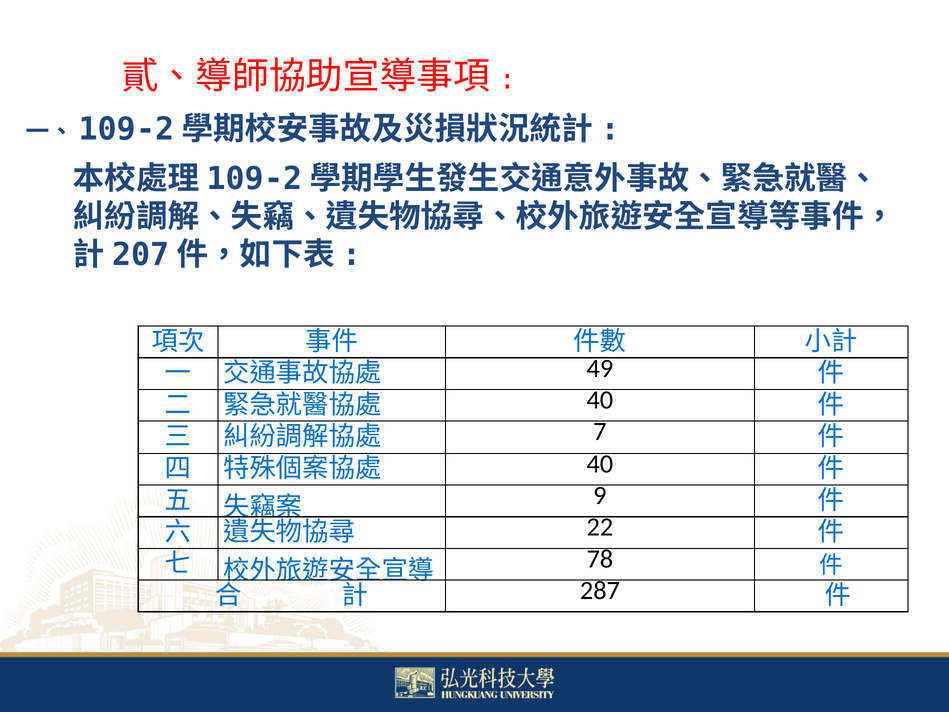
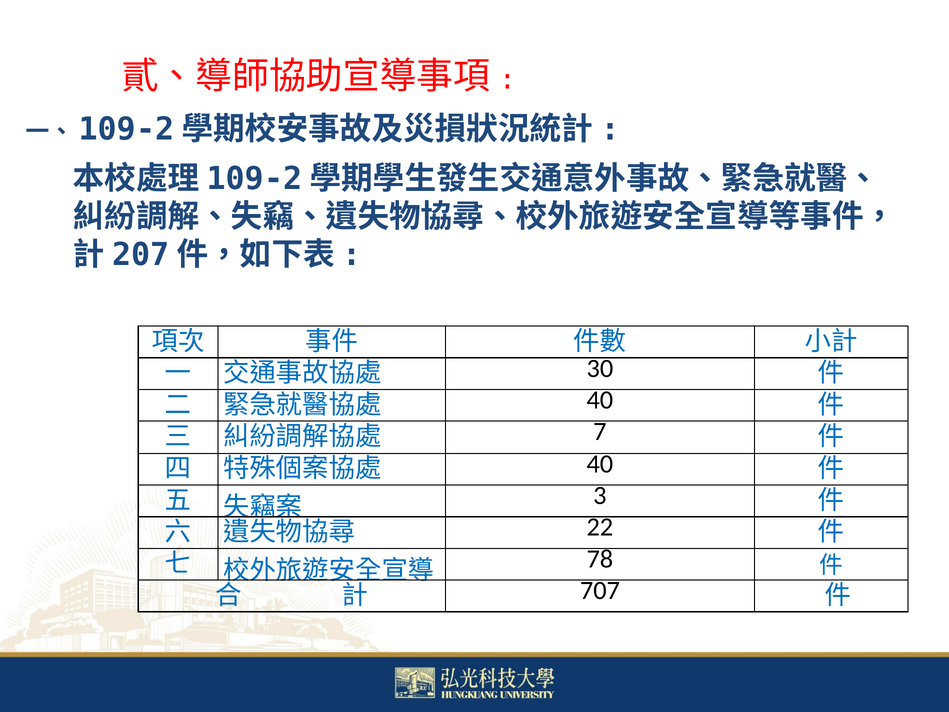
49: 49 -> 30
9: 9 -> 3
287: 287 -> 707
